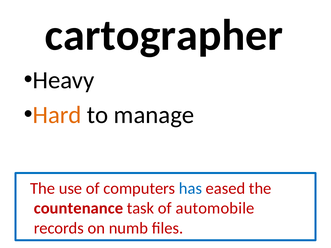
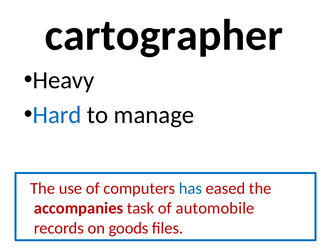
Hard colour: orange -> blue
countenance: countenance -> accompanies
numb: numb -> goods
